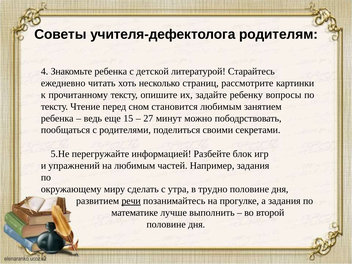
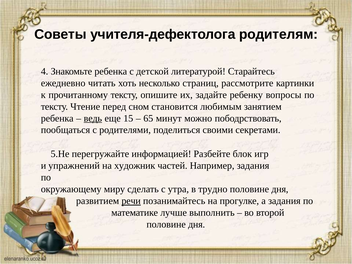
ведь underline: none -> present
27: 27 -> 65
на любимым: любимым -> художник
